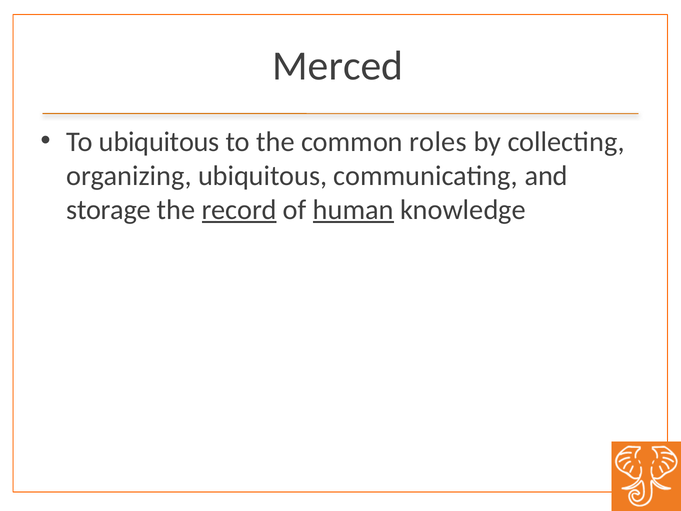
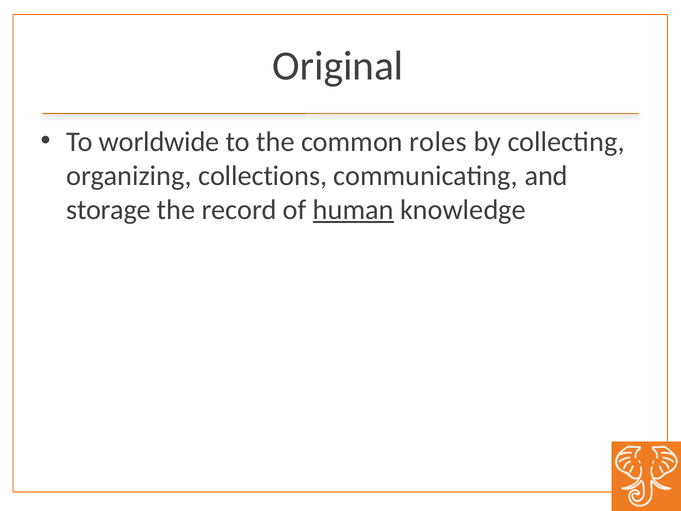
Merced: Merced -> Original
To ubiquitous: ubiquitous -> worldwide
organizing ubiquitous: ubiquitous -> collections
record underline: present -> none
